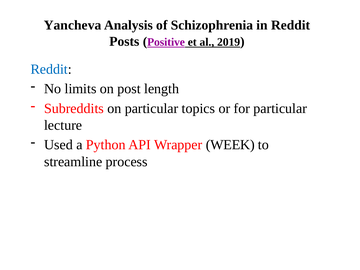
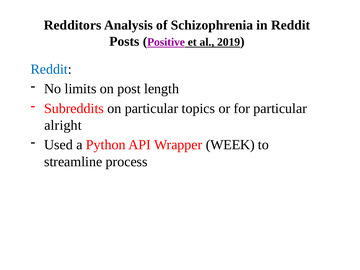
Yancheva: Yancheva -> Redditors
lecture: lecture -> alright
